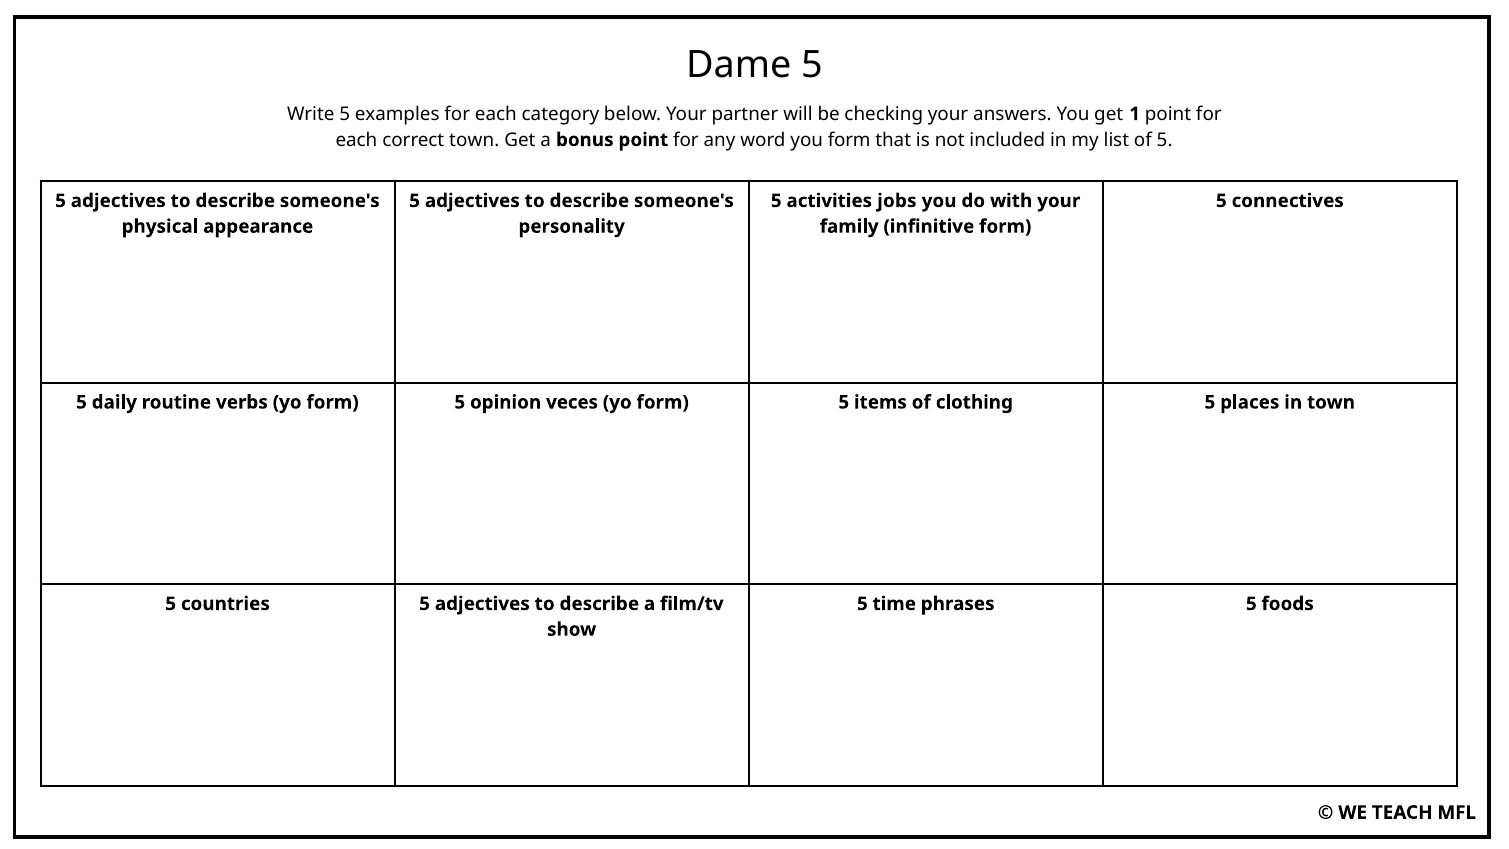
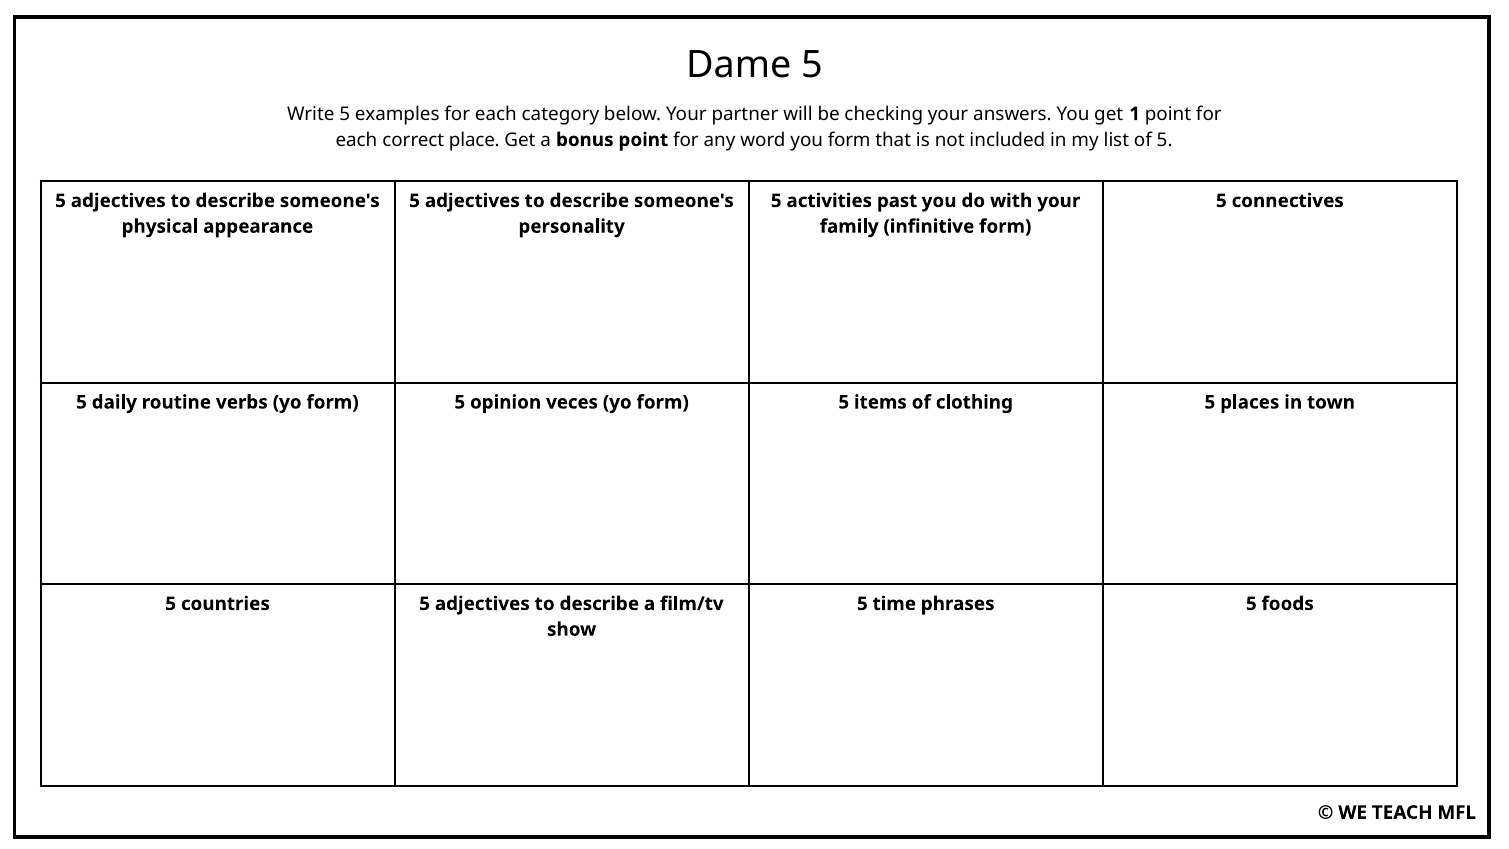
correct town: town -> place
jobs: jobs -> past
